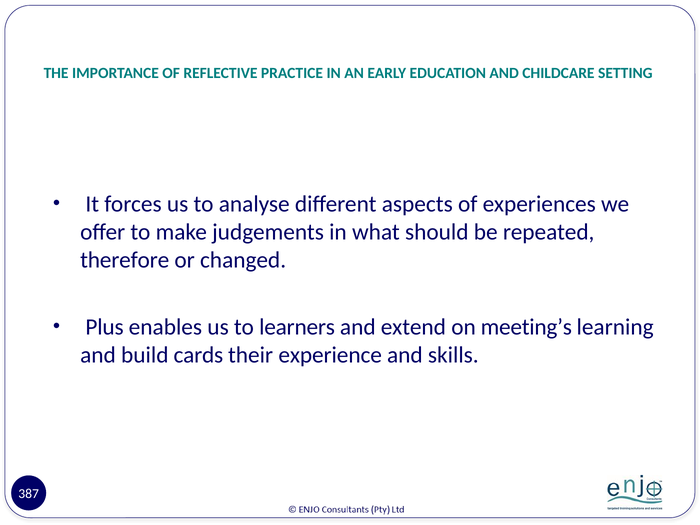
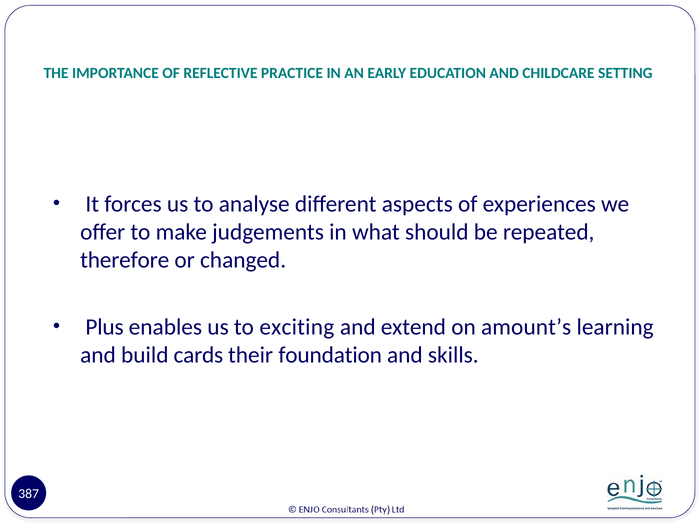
learners: learners -> exciting
meeting’s: meeting’s -> amount’s
experience: experience -> foundation
